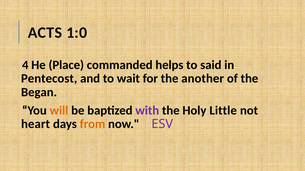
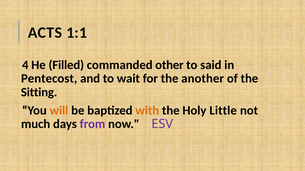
1:0: 1:0 -> 1:1
Place: Place -> Filled
helps: helps -> other
Began: Began -> Sitting
with colour: purple -> orange
heart: heart -> much
from colour: orange -> purple
